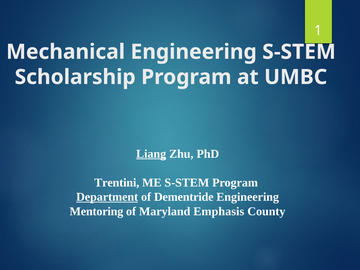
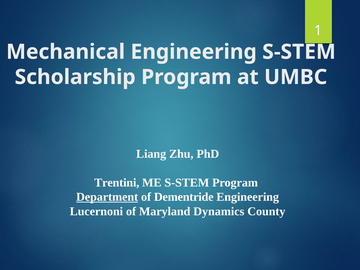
Liang underline: present -> none
Mentoring: Mentoring -> Lucernoni
Emphasis: Emphasis -> Dynamics
